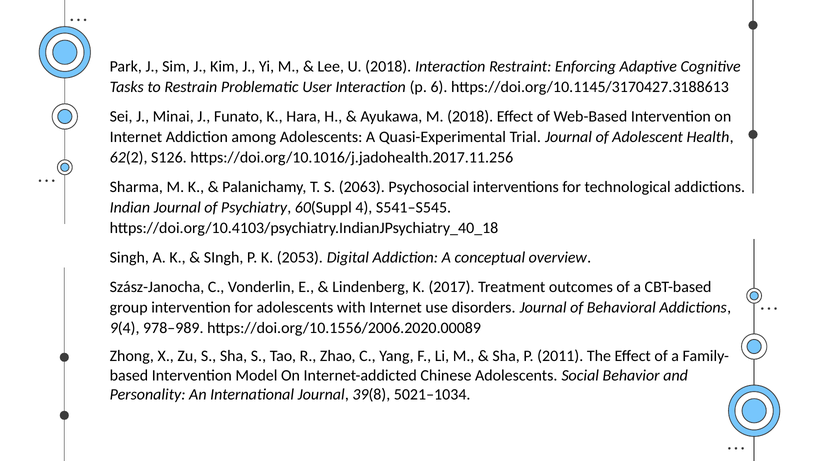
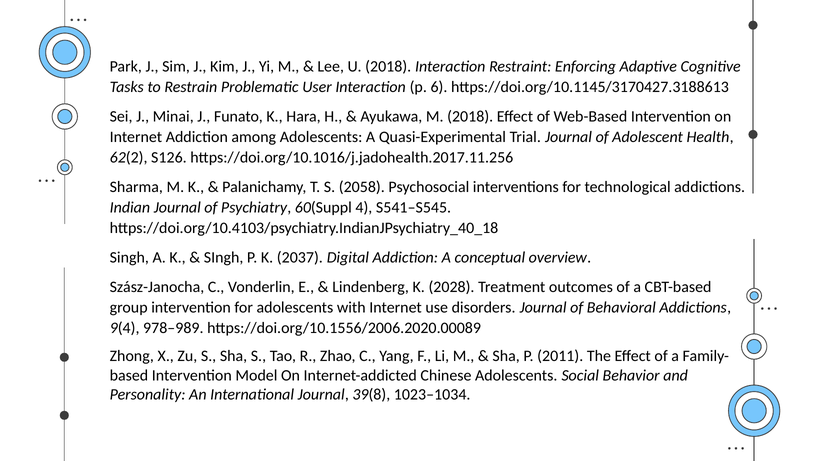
2063: 2063 -> 2058
2053: 2053 -> 2037
2017: 2017 -> 2028
5021–1034: 5021–1034 -> 1023–1034
